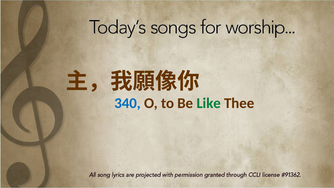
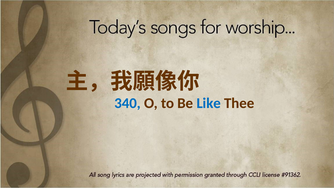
Like colour: green -> blue
